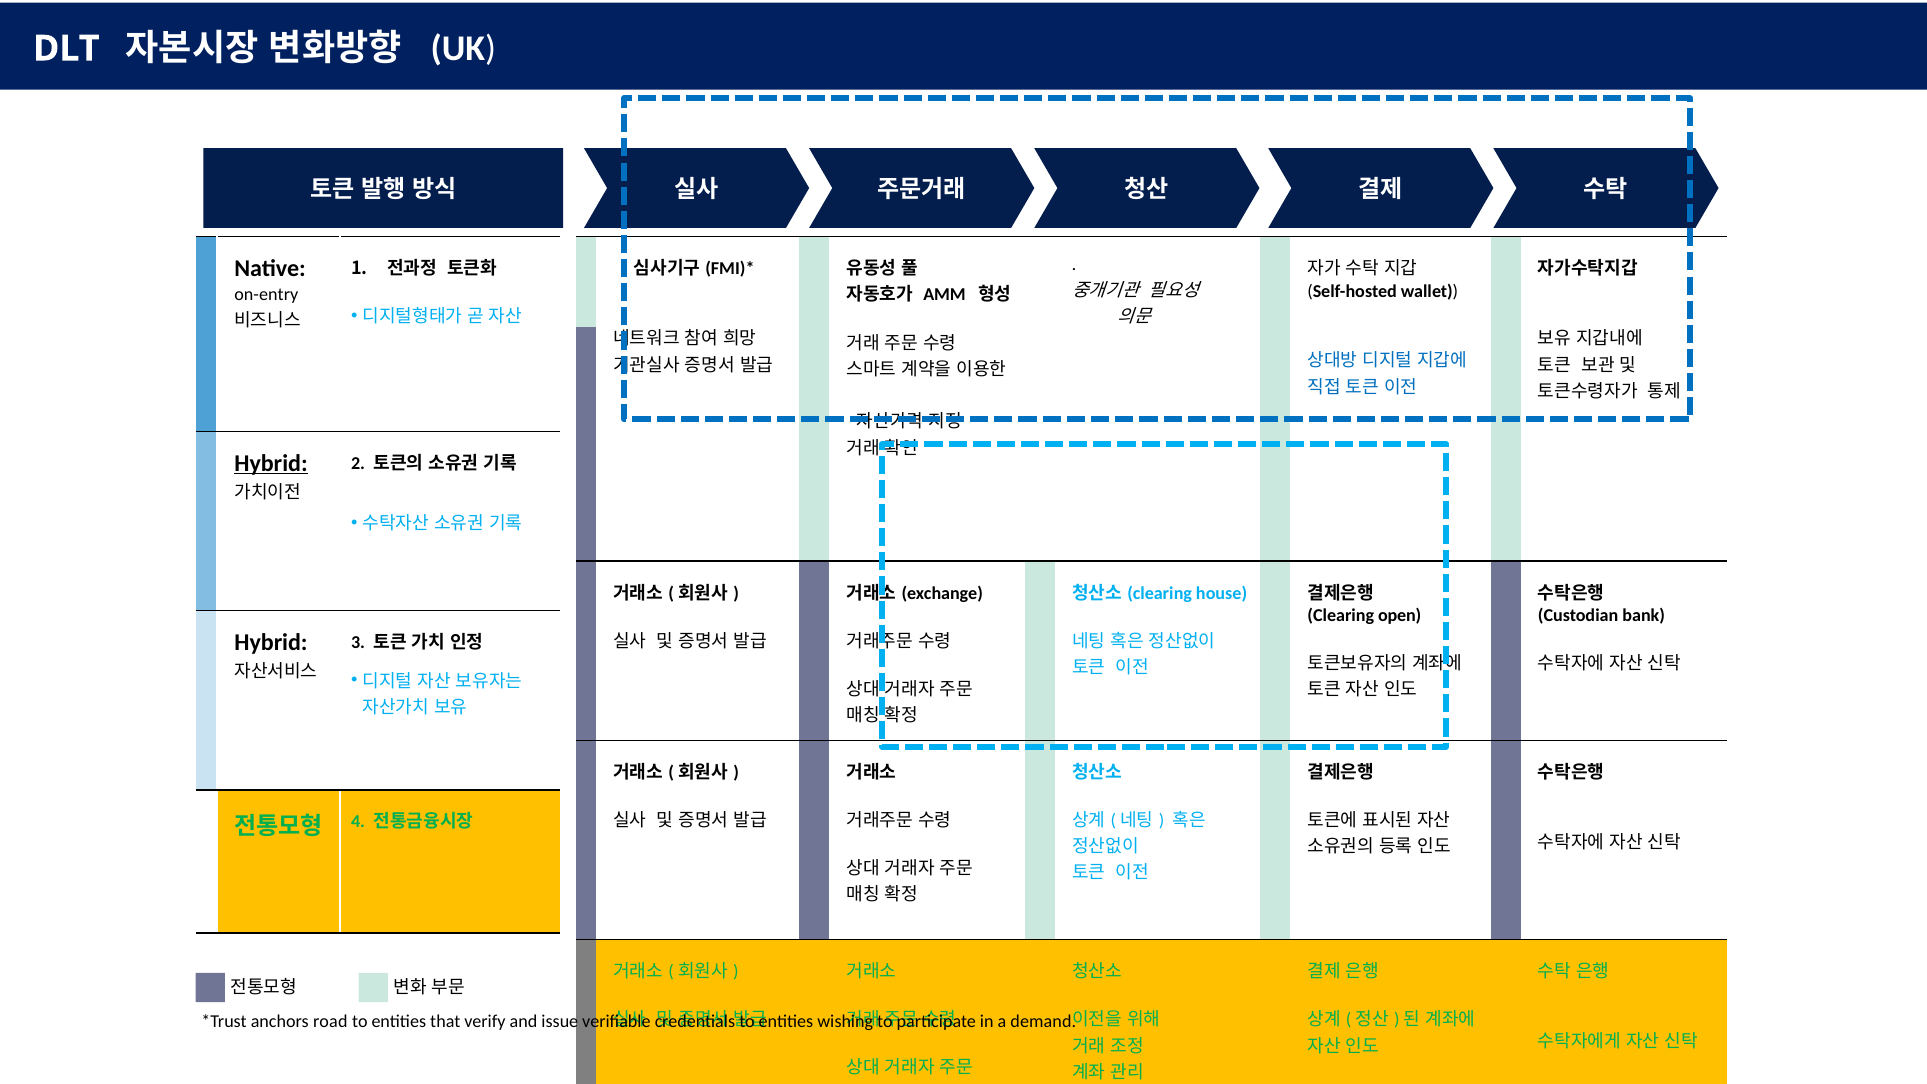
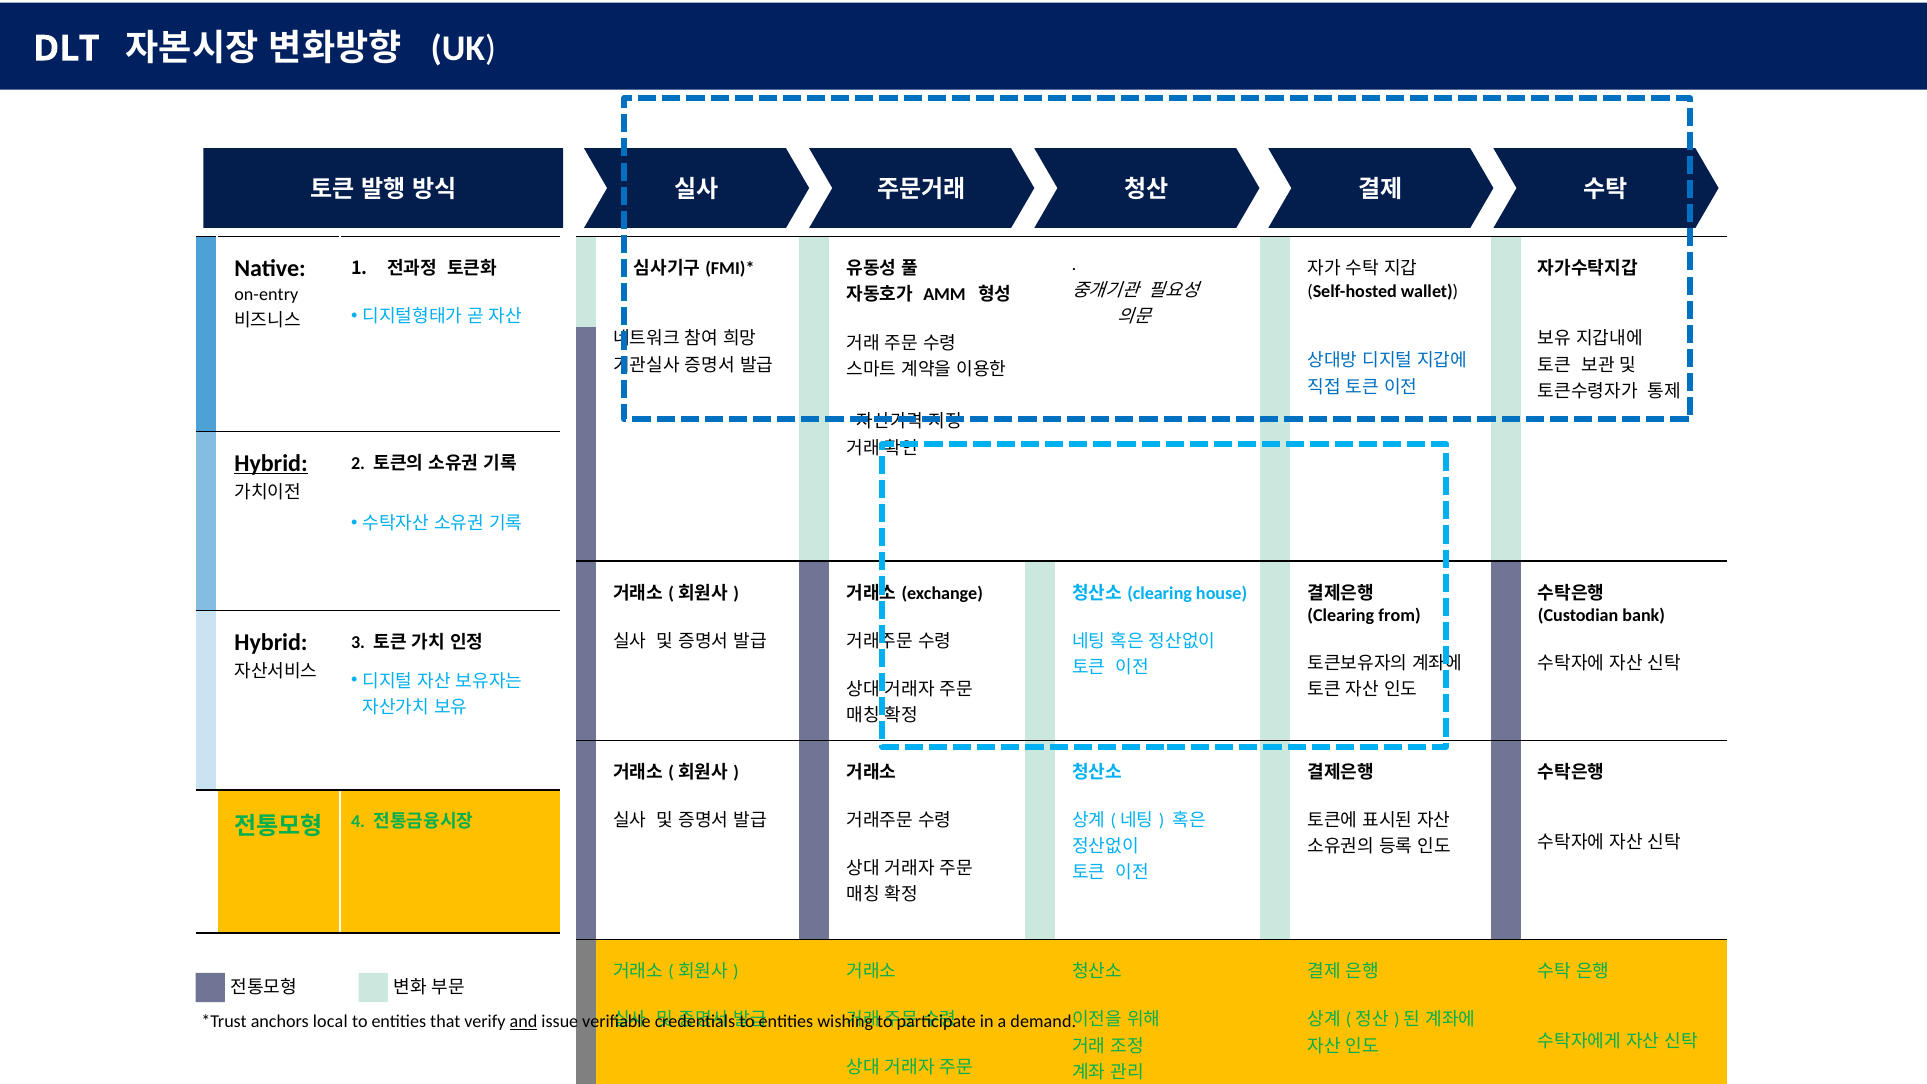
open: open -> from
road: road -> local
and underline: none -> present
